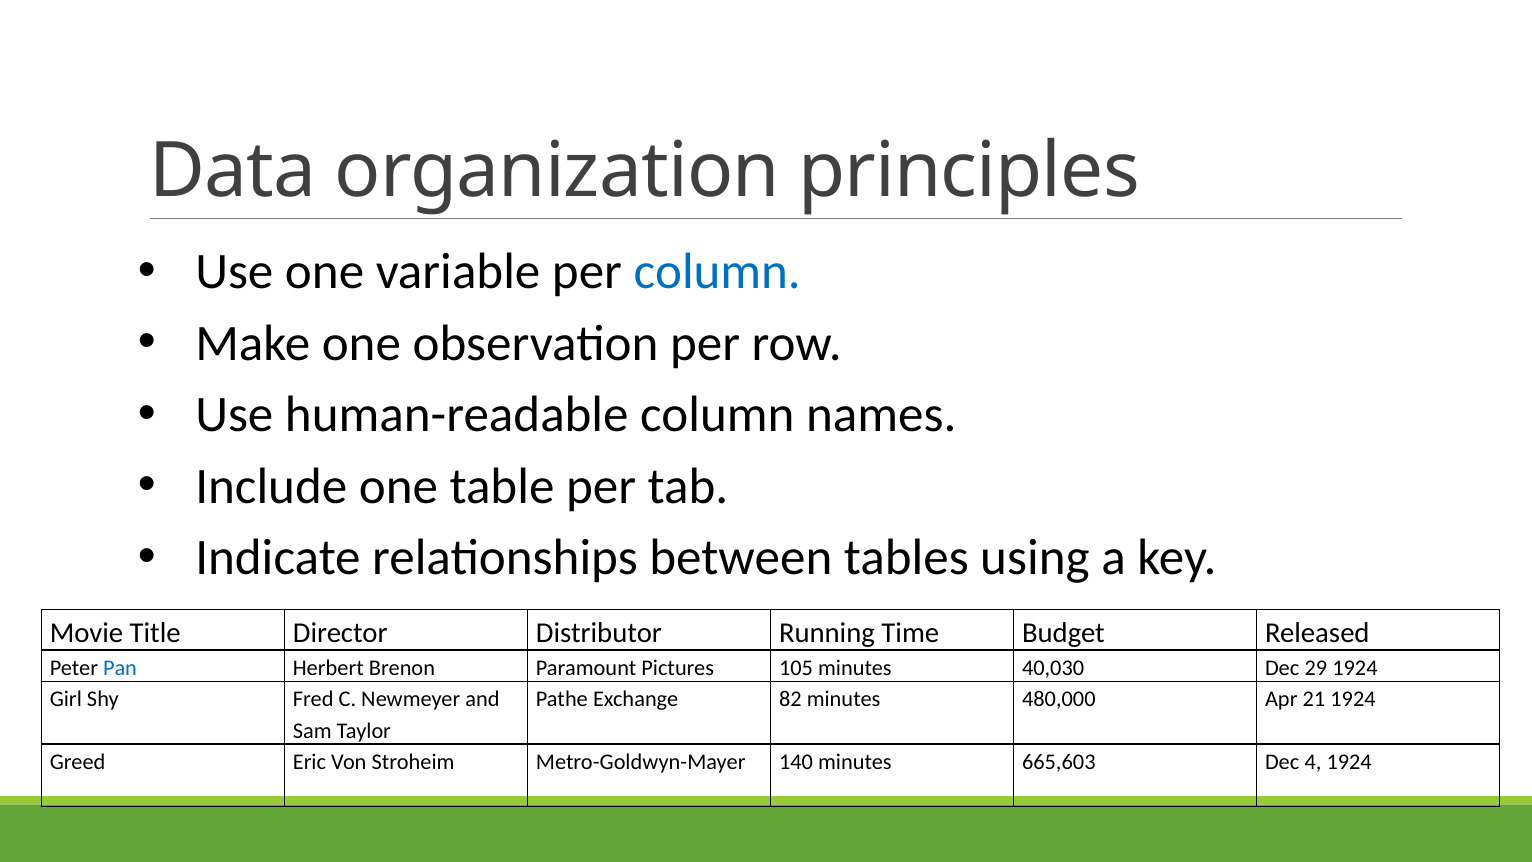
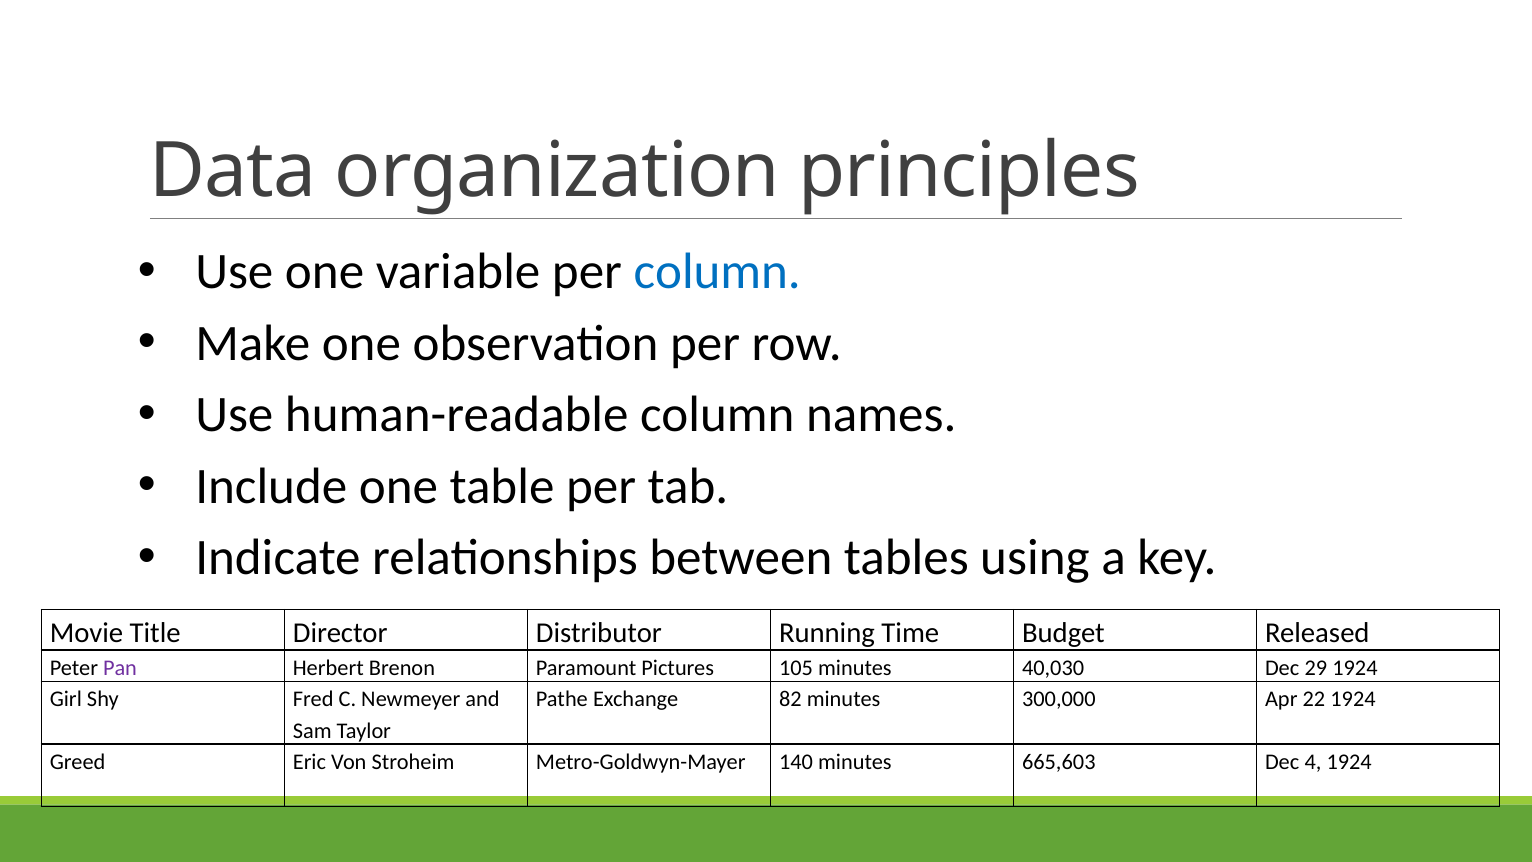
Pan colour: blue -> purple
480,000: 480,000 -> 300,000
21: 21 -> 22
